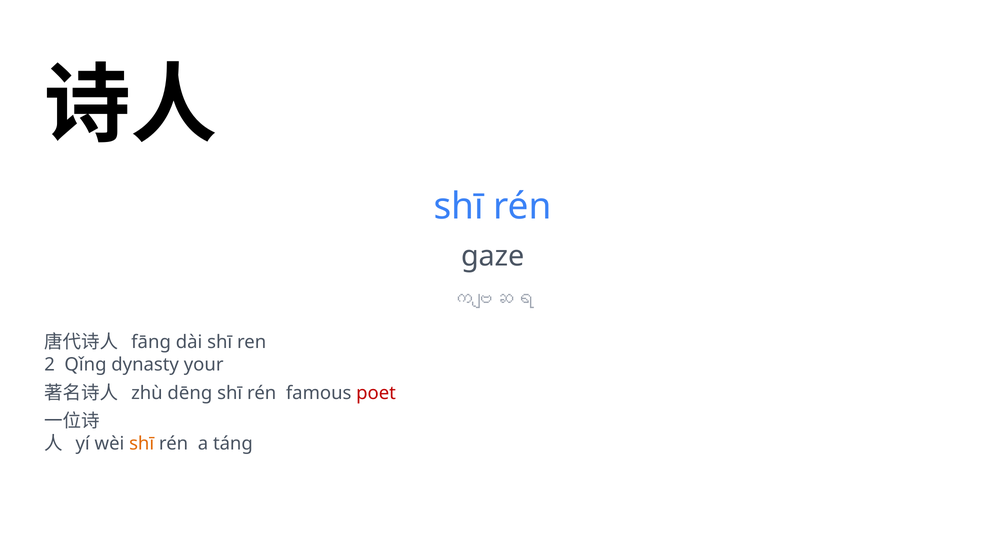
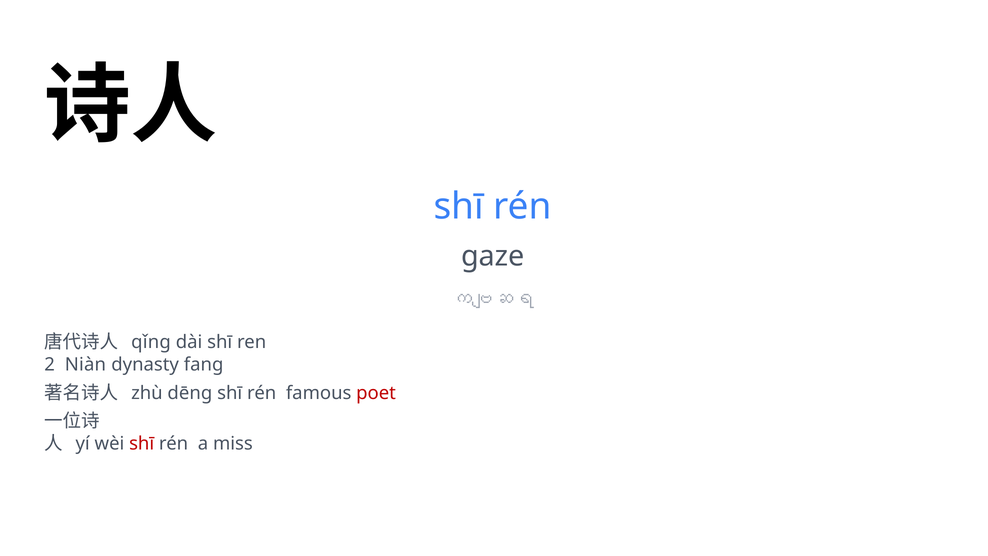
fāng: fāng -> qǐng
Qǐng: Qǐng -> Niàn
your: your -> fang
shī at (142, 443) colour: orange -> red
táng: táng -> miss
